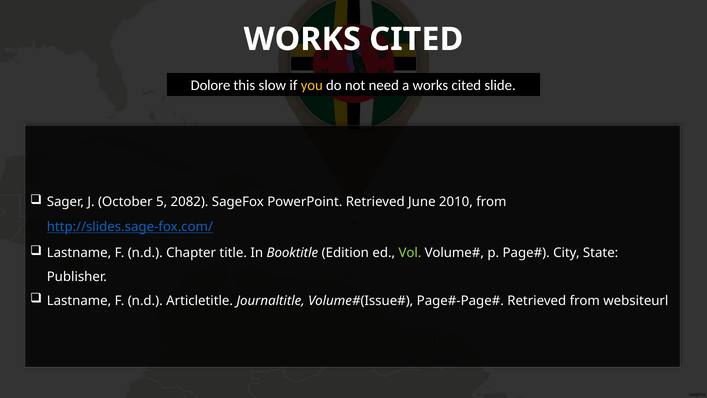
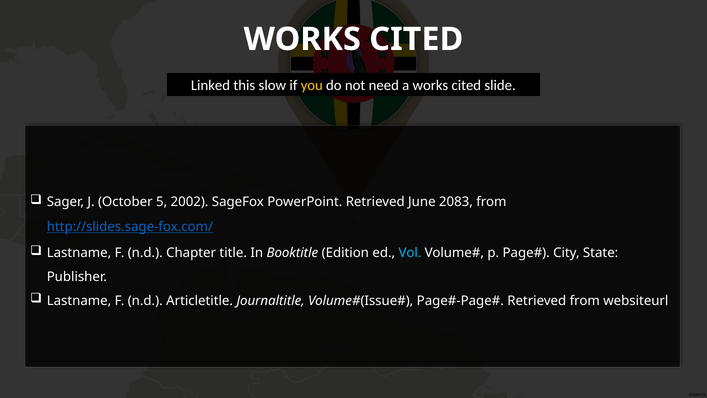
Dolore: Dolore -> Linked
2082: 2082 -> 2002
2010: 2010 -> 2083
Vol colour: light green -> light blue
